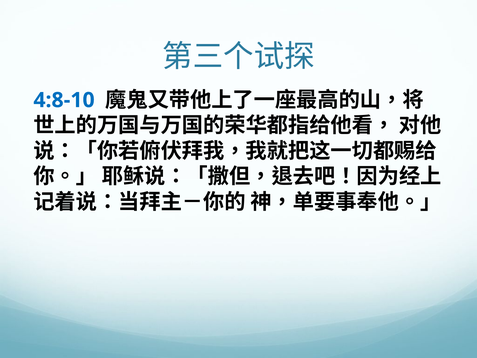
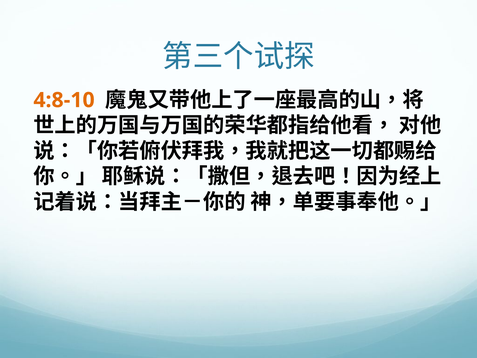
4:8-10 colour: blue -> orange
